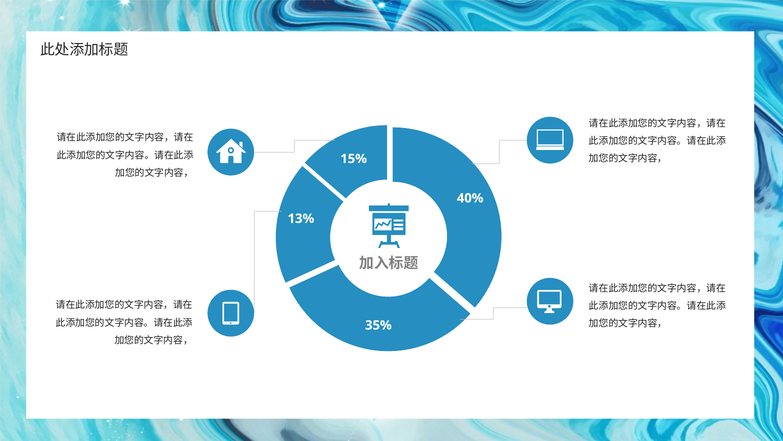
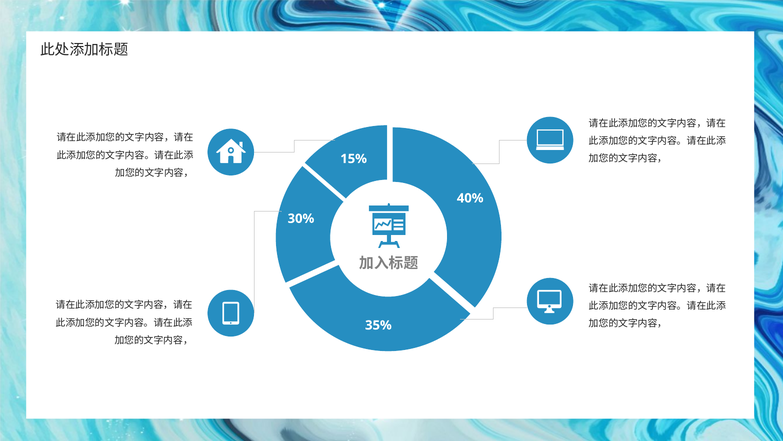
13%: 13% -> 30%
